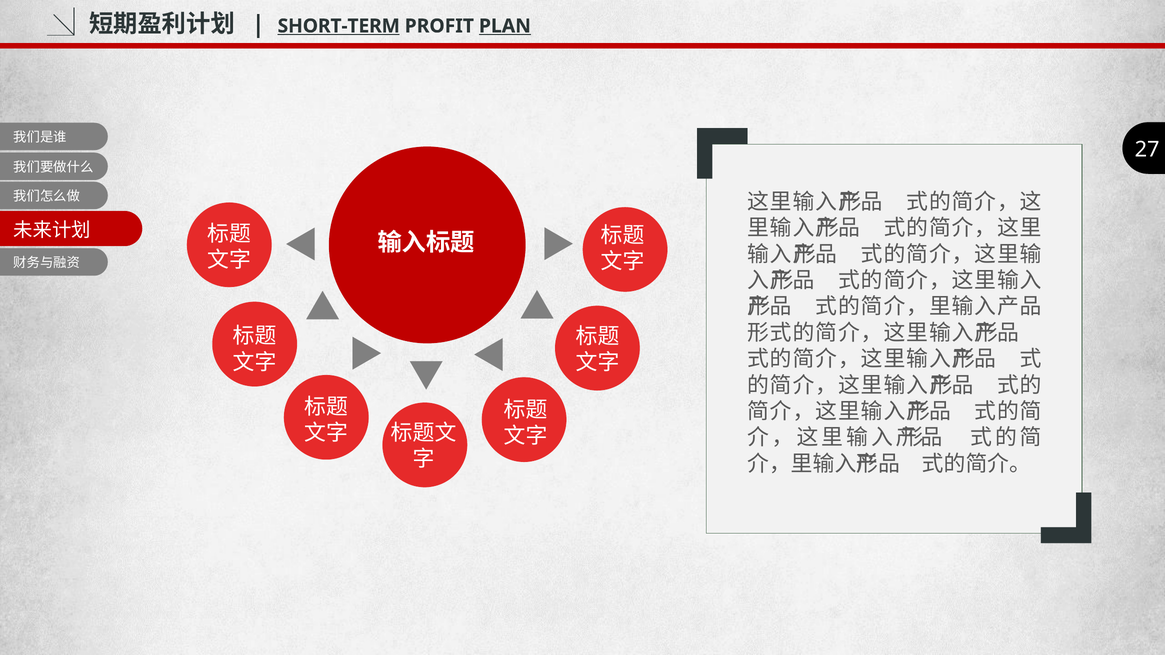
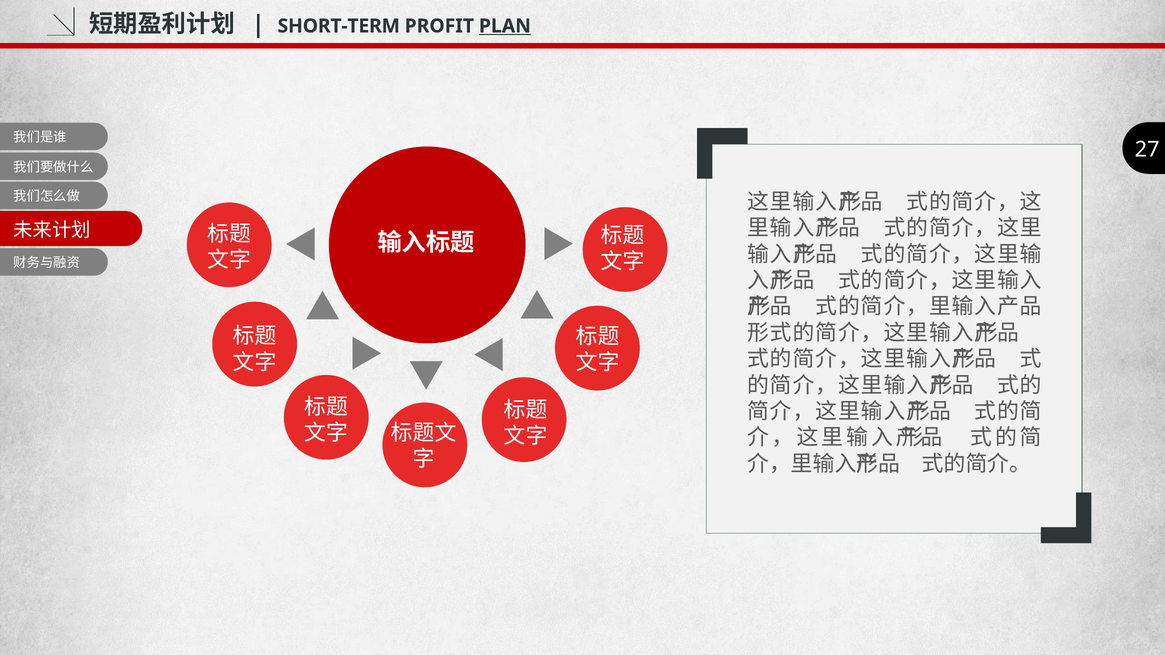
SHORT-TERM underline: present -> none
